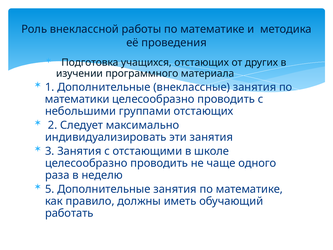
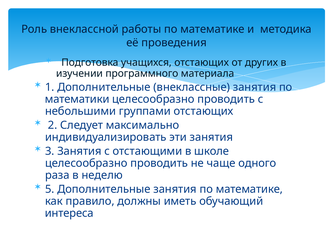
работать: работать -> интереса
